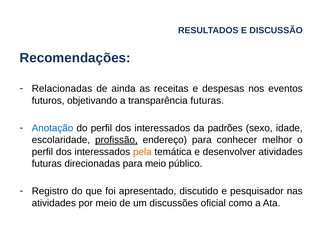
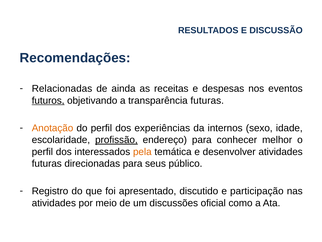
futuros underline: none -> present
Anotação colour: blue -> orange
do perfil dos interessados: interessados -> experiências
padrões: padrões -> internos
para meio: meio -> seus
pesquisador: pesquisador -> participação
